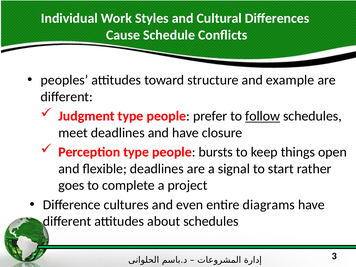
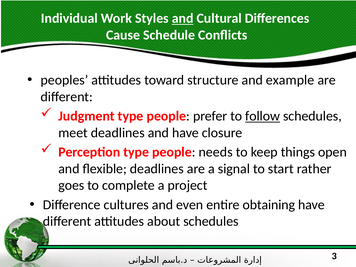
and at (183, 18) underline: none -> present
bursts: bursts -> needs
diagrams: diagrams -> obtaining
